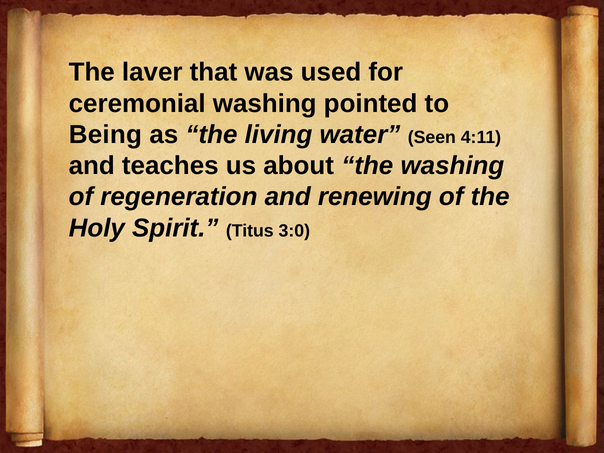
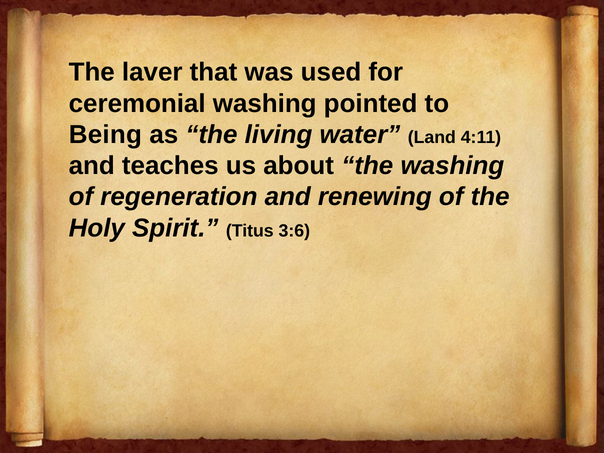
Seen: Seen -> Land
3:0: 3:0 -> 3:6
